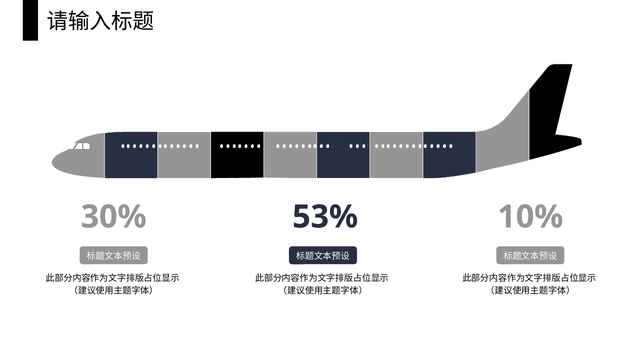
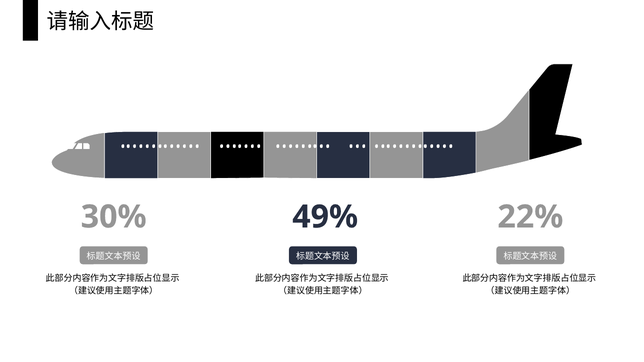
53%: 53% -> 49%
10%: 10% -> 22%
